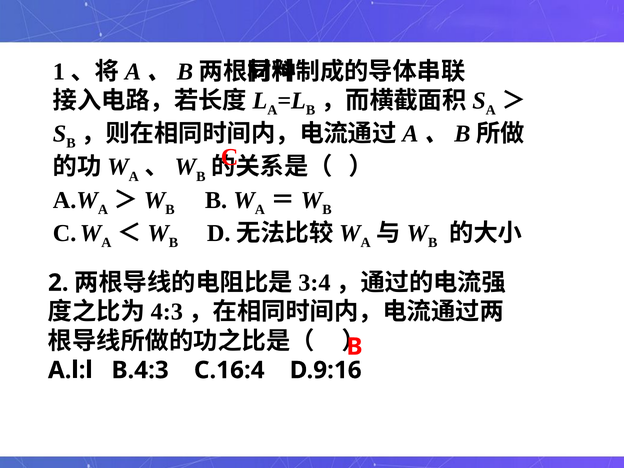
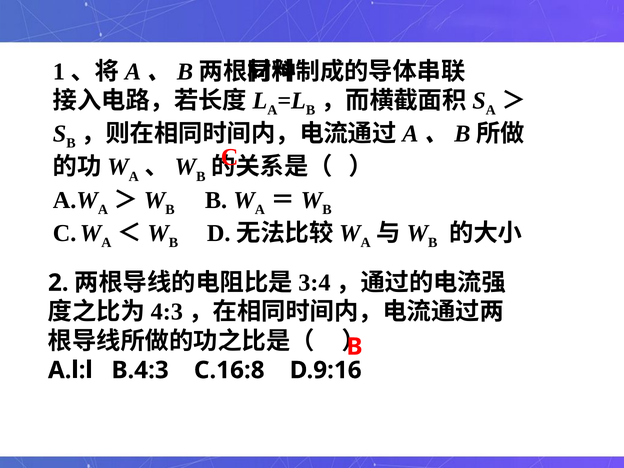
C.16:4: C.16:4 -> C.16:8
